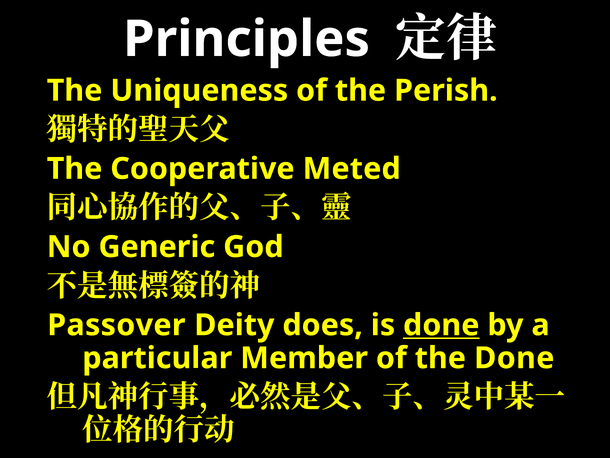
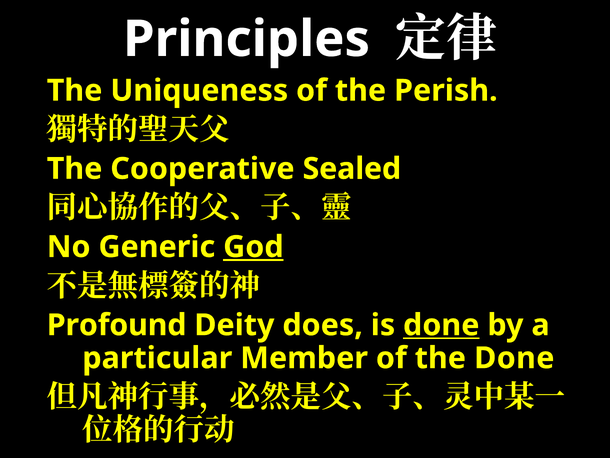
Meted: Meted -> Sealed
God underline: none -> present
Passover: Passover -> Profound
